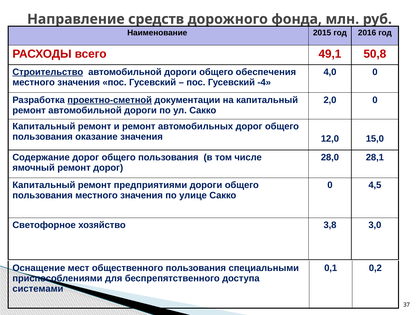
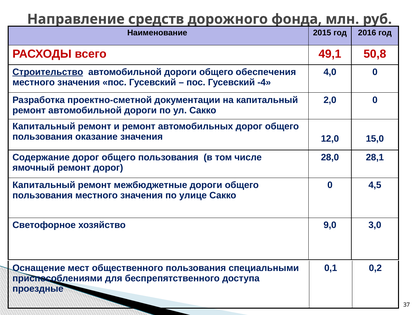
проектно-сметной underline: present -> none
предприятиями: предприятиями -> межбюджетные
3,8: 3,8 -> 9,0
системами: системами -> проездные
